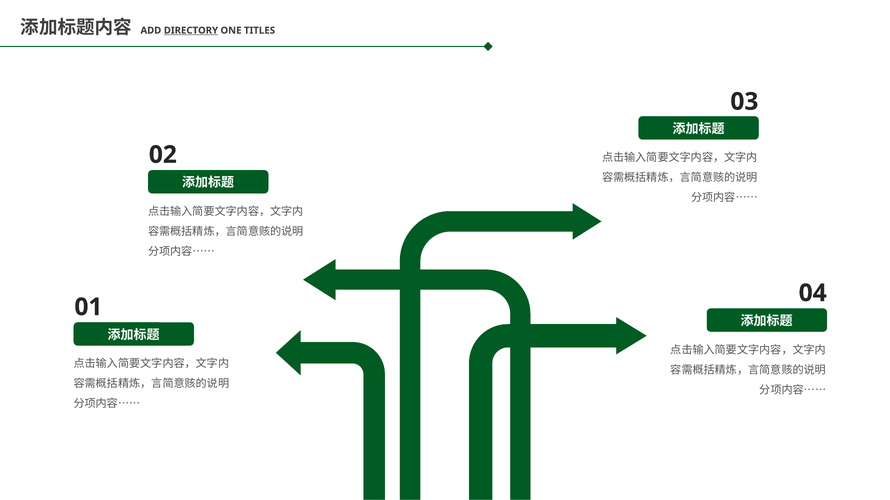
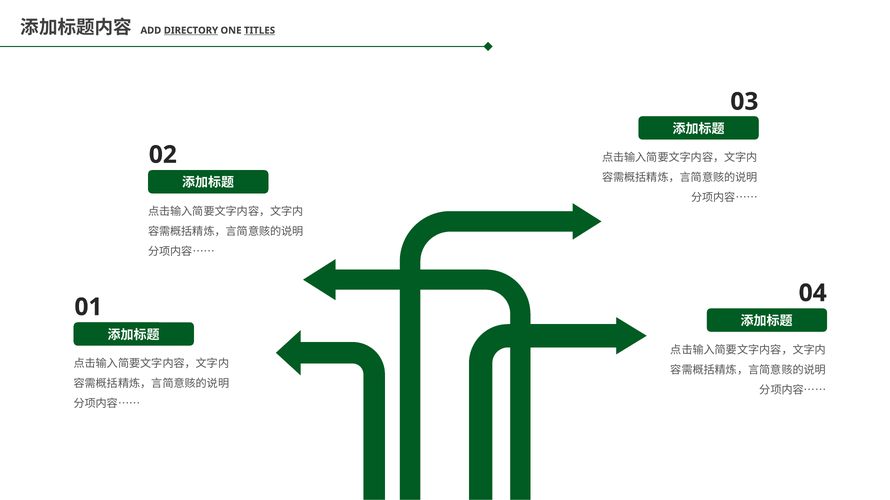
TITLES underline: none -> present
